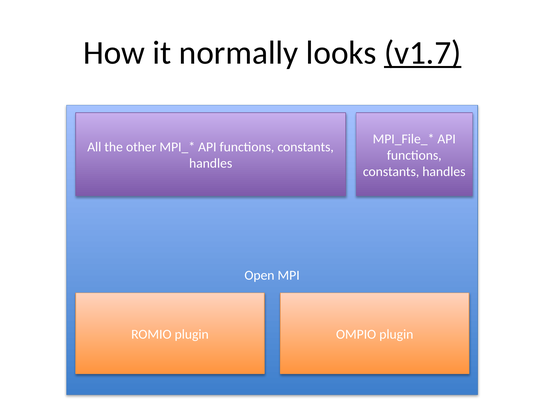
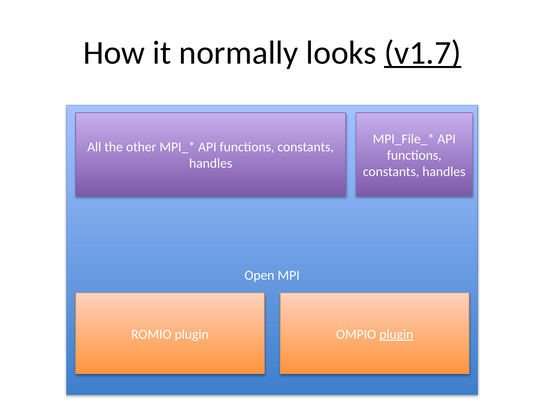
plugin at (396, 334) underline: none -> present
